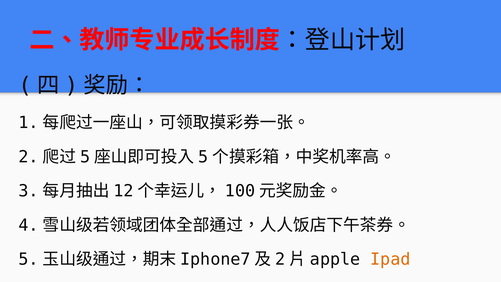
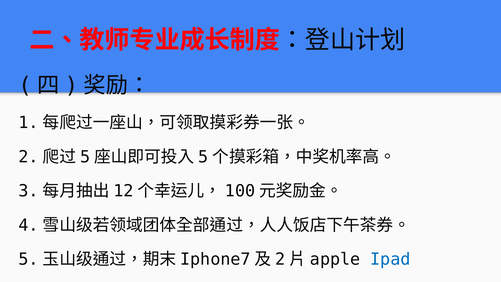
Ipad colour: orange -> blue
